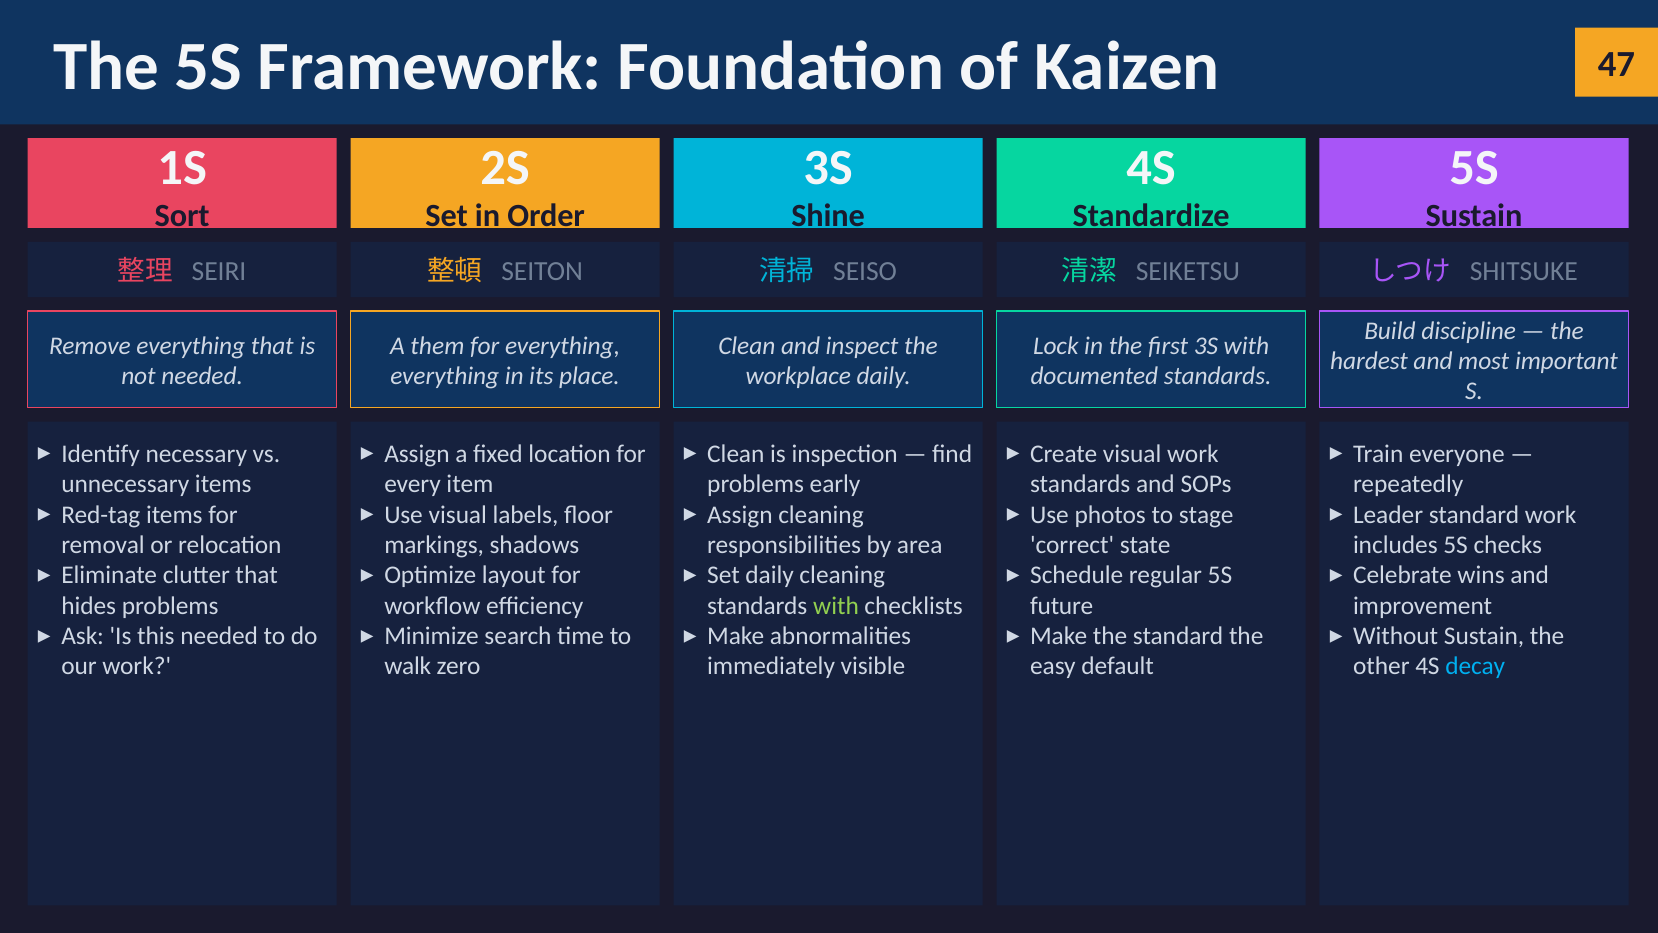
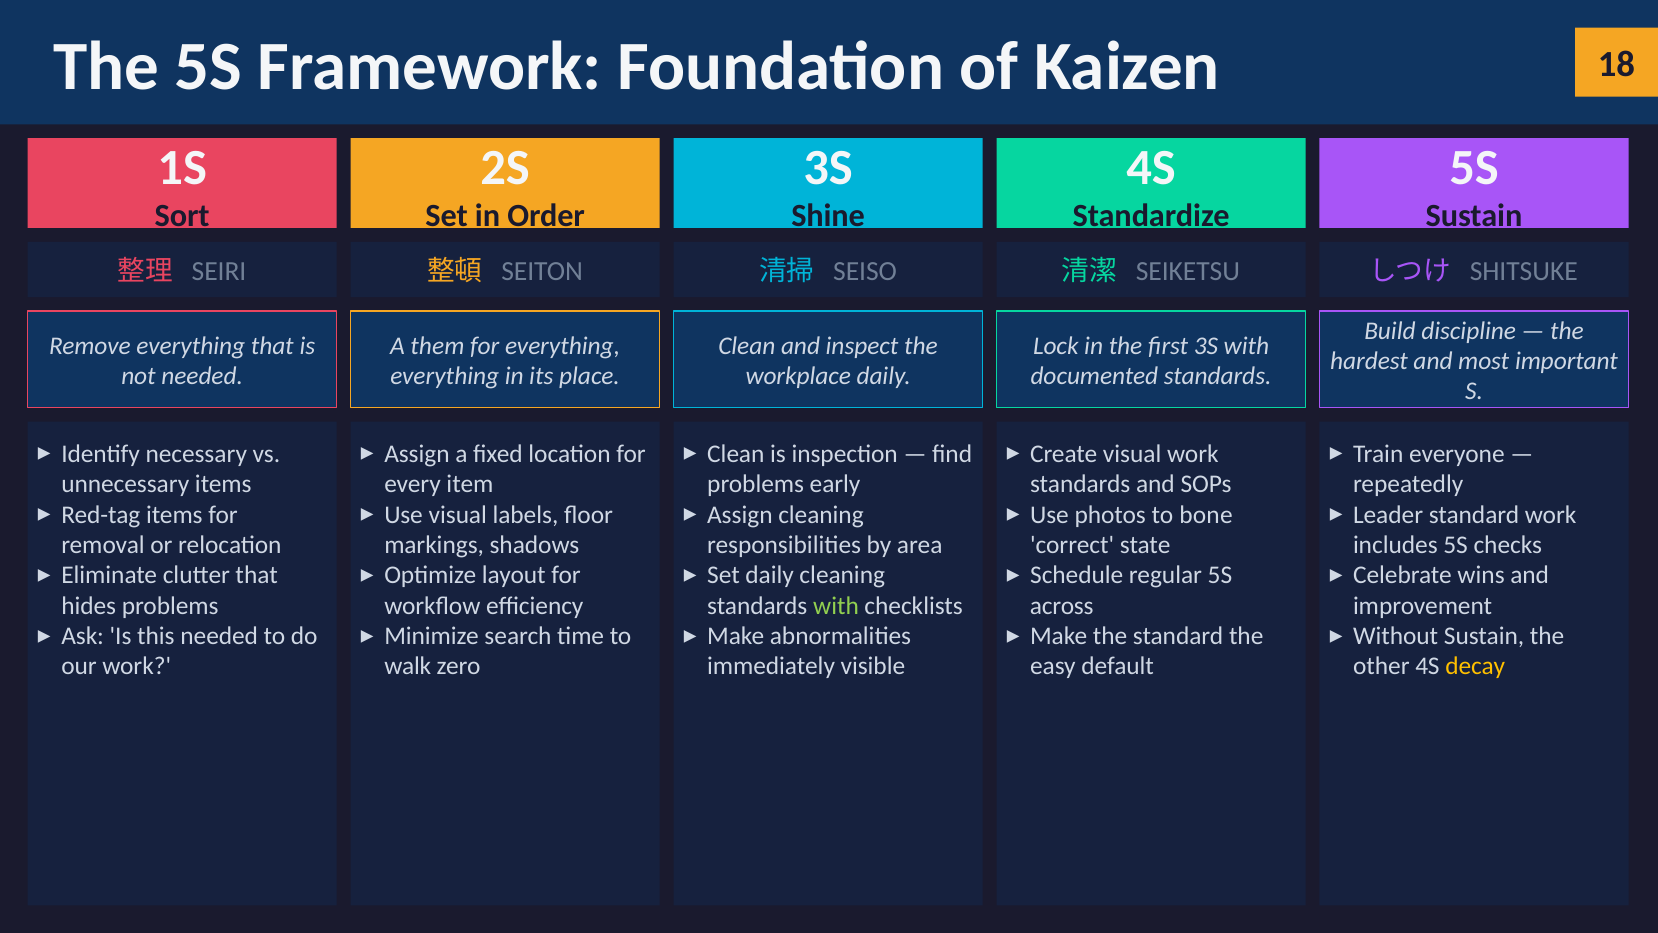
47: 47 -> 18
stage: stage -> bone
future: future -> across
decay colour: light blue -> yellow
